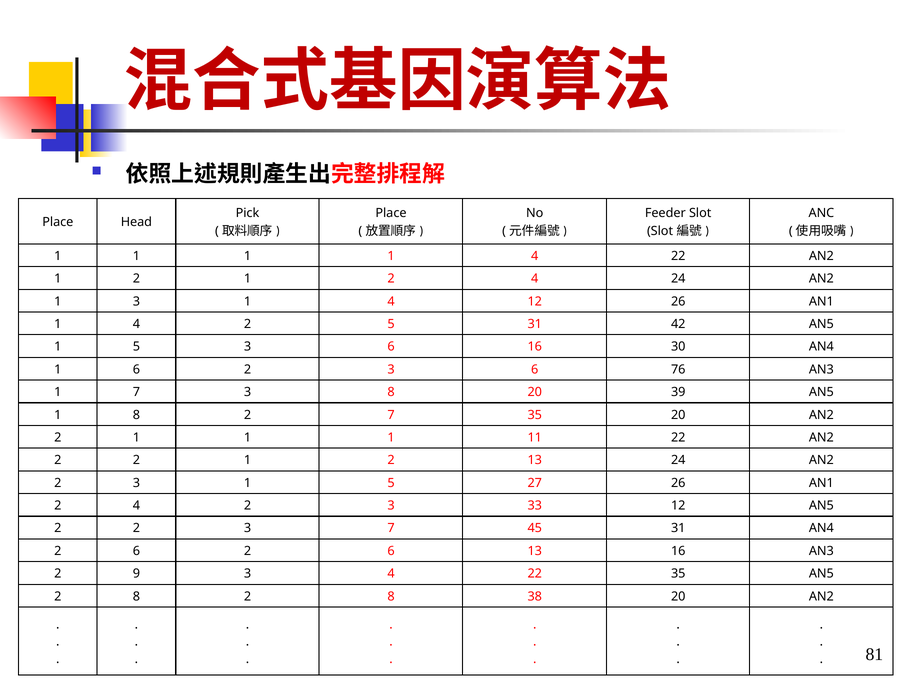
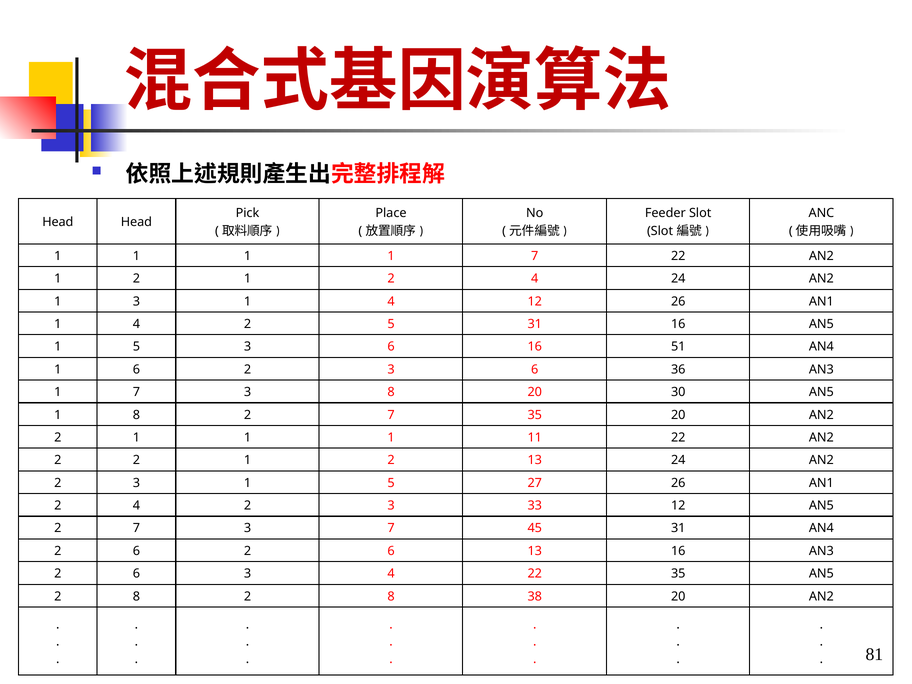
Place at (58, 222): Place -> Head
1 1 4: 4 -> 7
31 42: 42 -> 16
30: 30 -> 51
76: 76 -> 36
39: 39 -> 30
2 at (136, 528): 2 -> 7
9 at (136, 574): 9 -> 6
